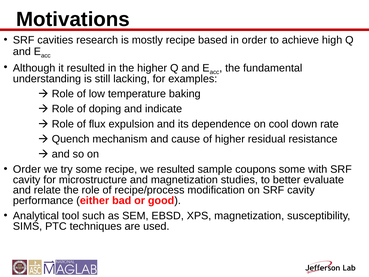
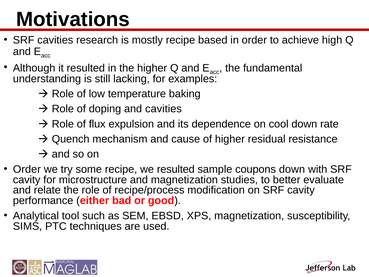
and indicate: indicate -> cavities
coupons some: some -> down
